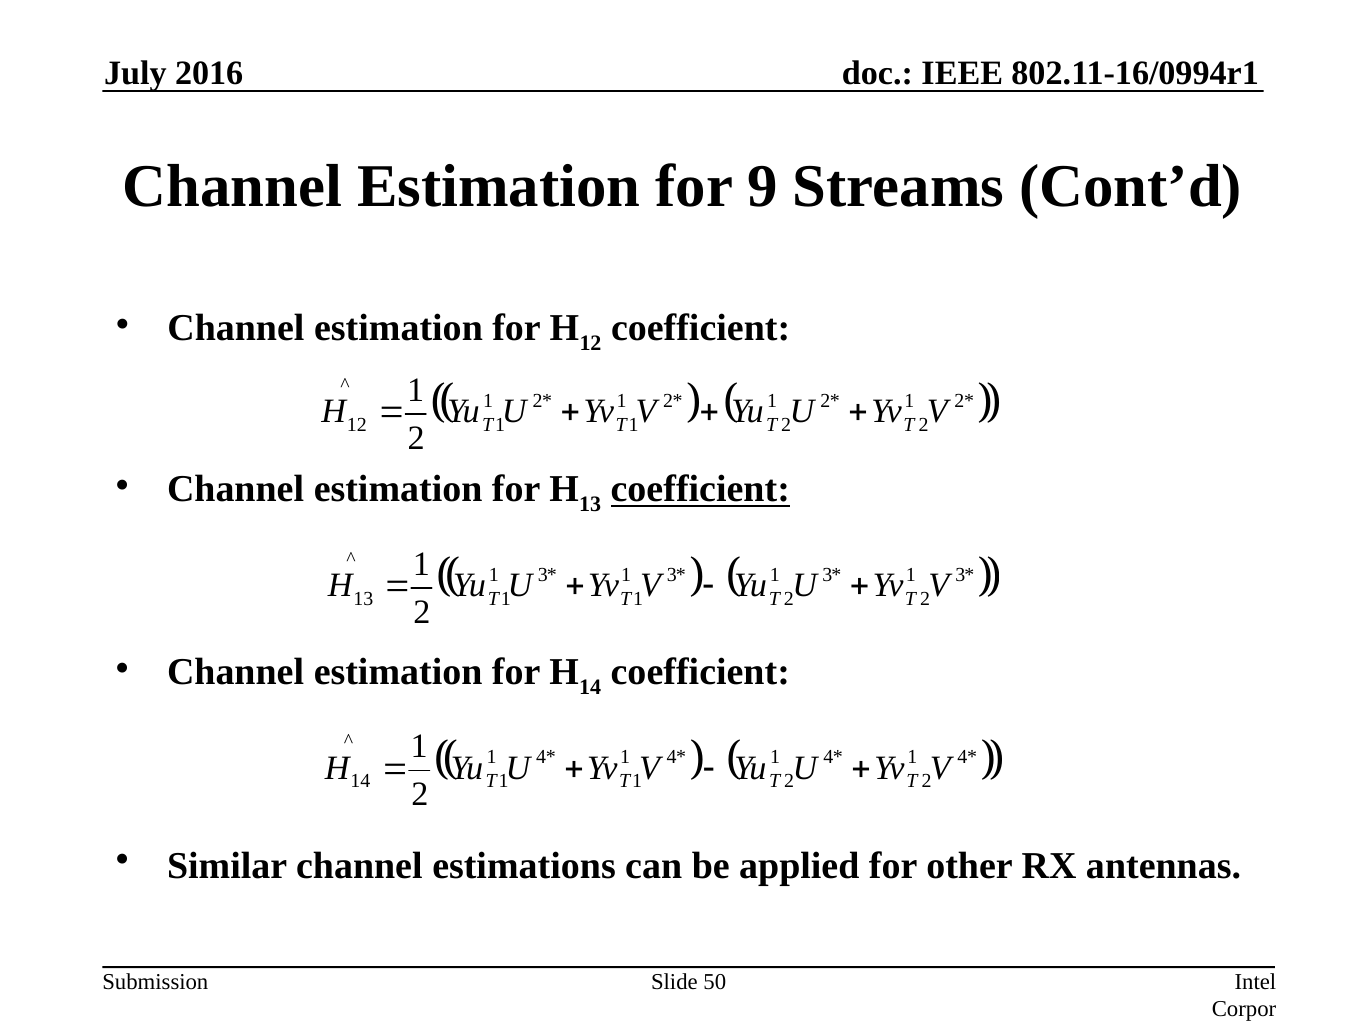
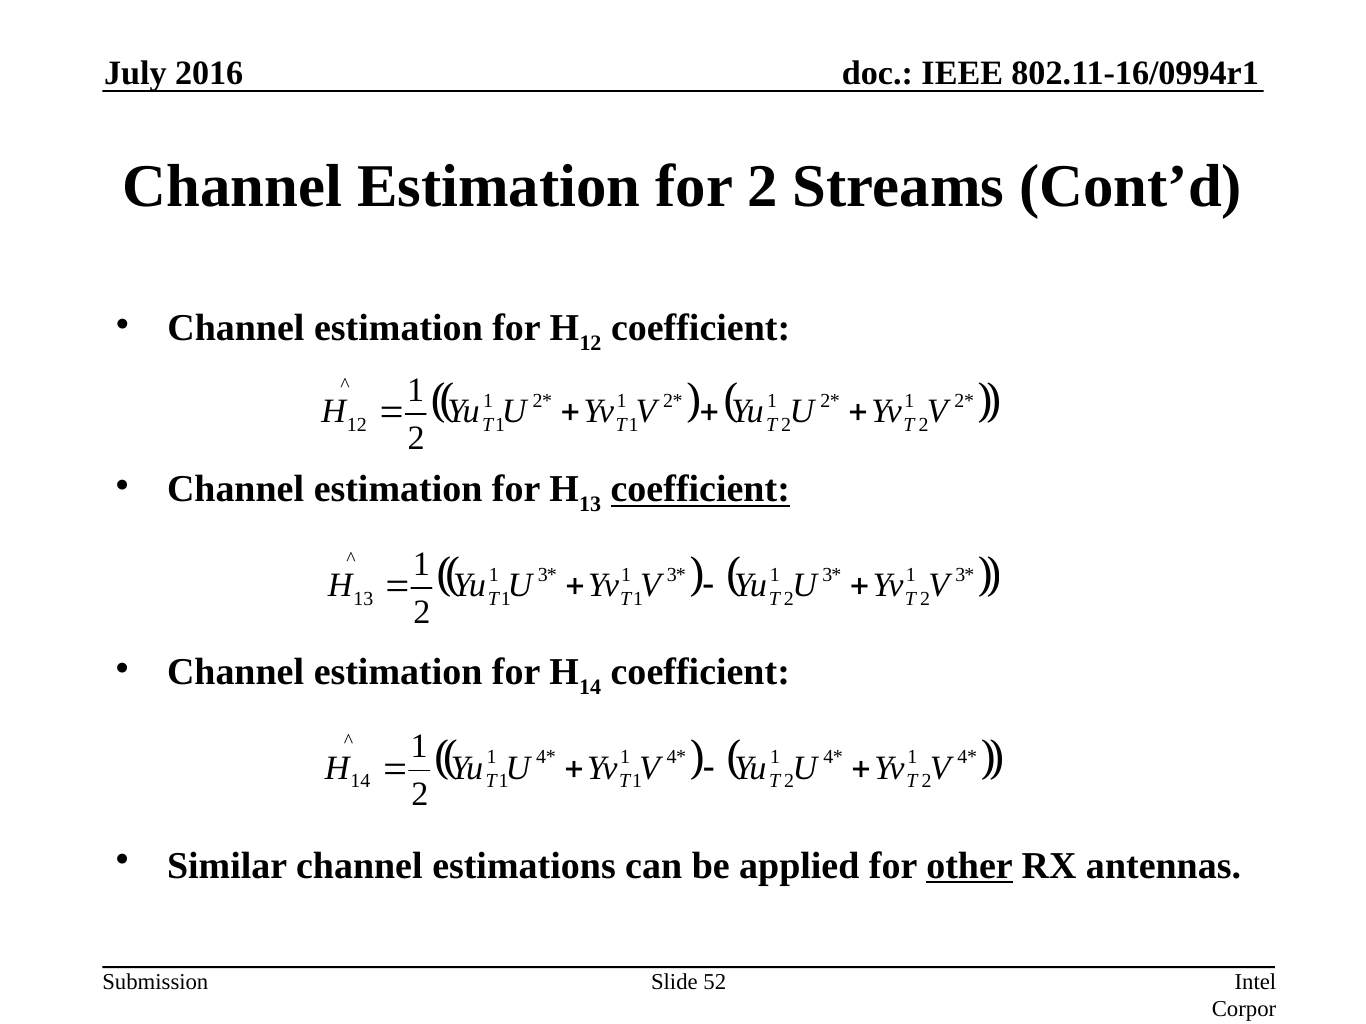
for 9: 9 -> 2
other underline: none -> present
50: 50 -> 52
